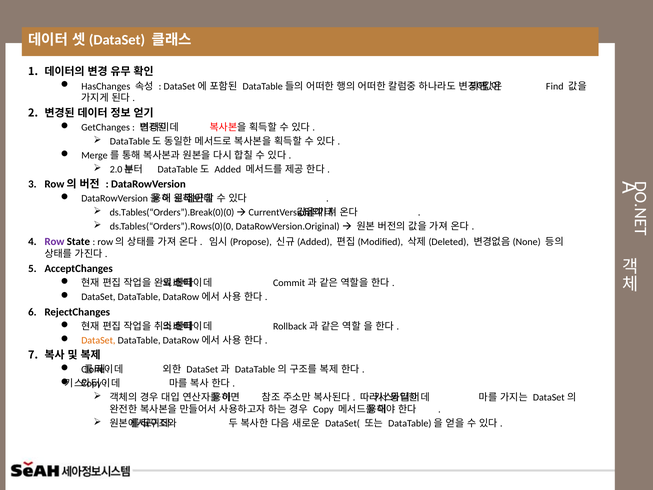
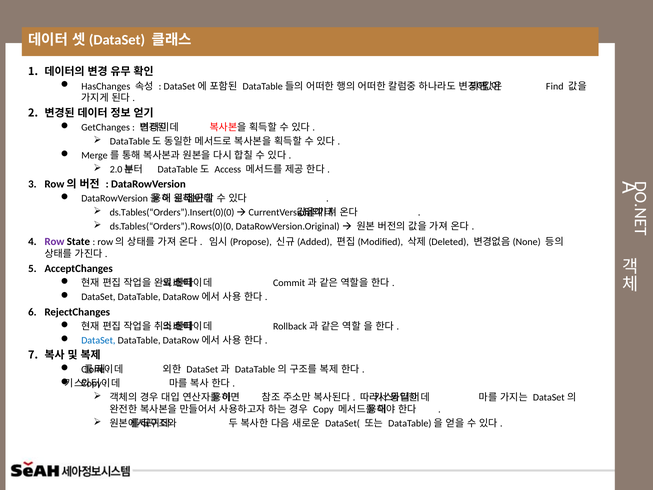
Added: Added -> Access
ds.Tables(“Orders”).Break(0)(0: ds.Tables(“Orders”).Break(0)(0 -> ds.Tables(“Orders”).Insert(0)(0
DataSet at (98, 340) colour: orange -> blue
